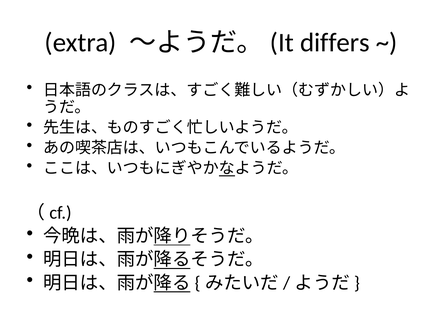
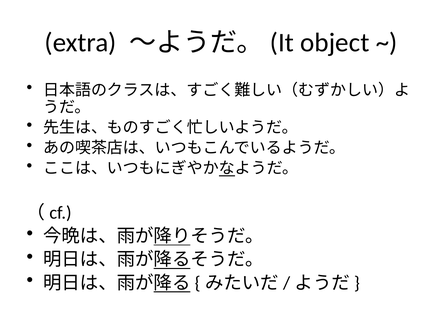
differs: differs -> object
